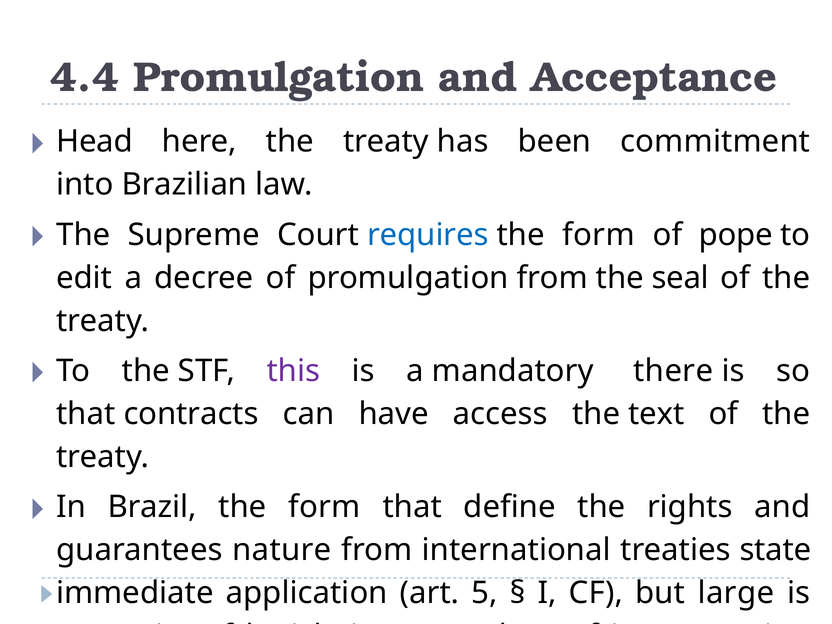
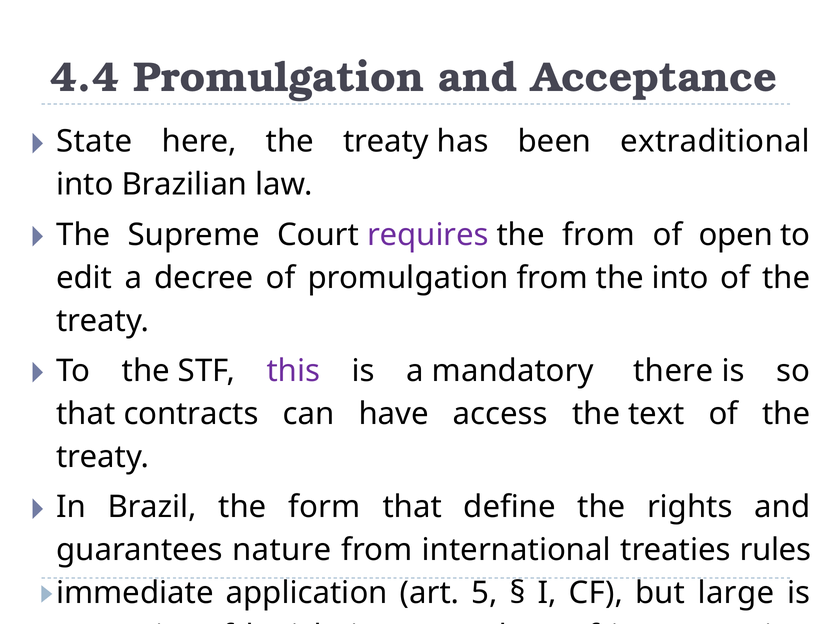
Head: Head -> State
commitment: commitment -> extraditional
requires colour: blue -> purple
form at (598, 235): form -> from
pope: pope -> open
the seal: seal -> into
state: state -> rules
